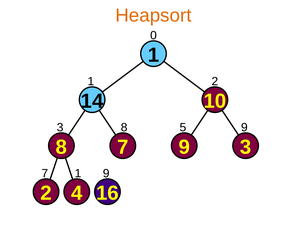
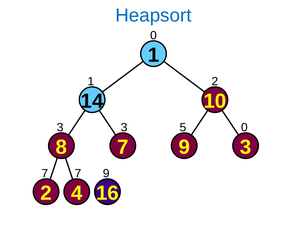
Heapsort colour: orange -> blue
3 8: 8 -> 3
5 9: 9 -> 0
7 1: 1 -> 7
